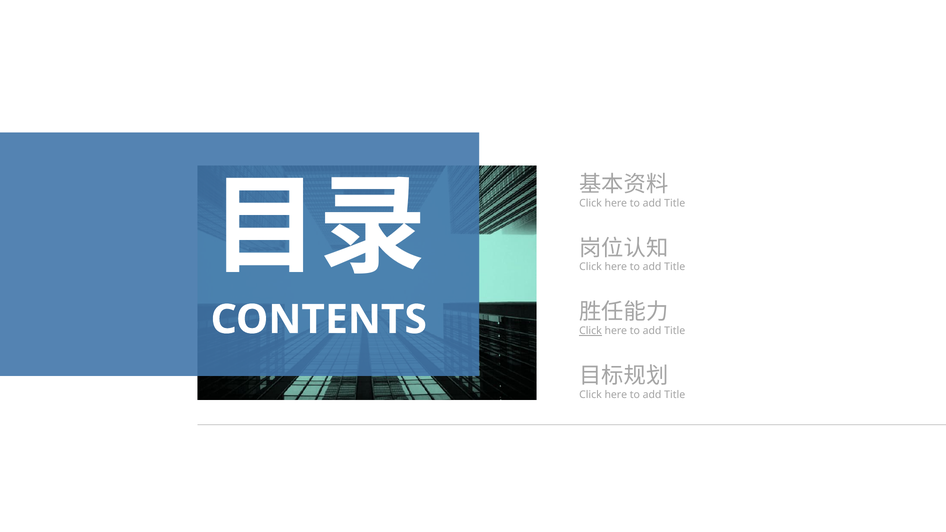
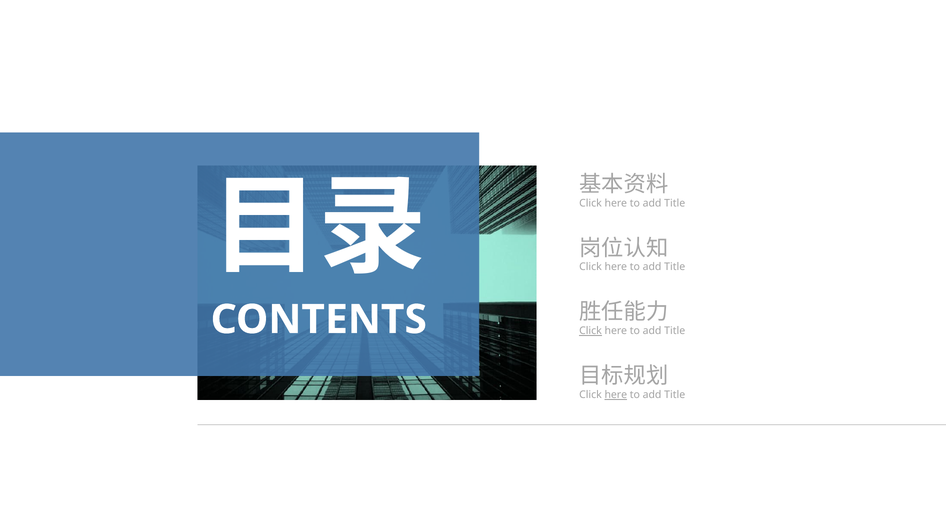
here at (616, 395) underline: none -> present
